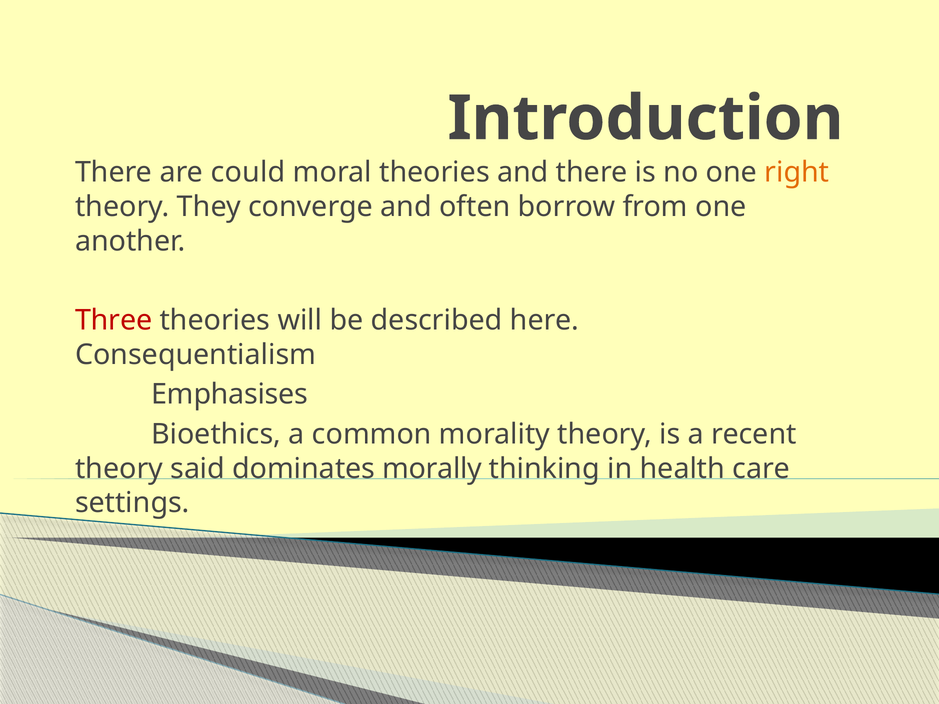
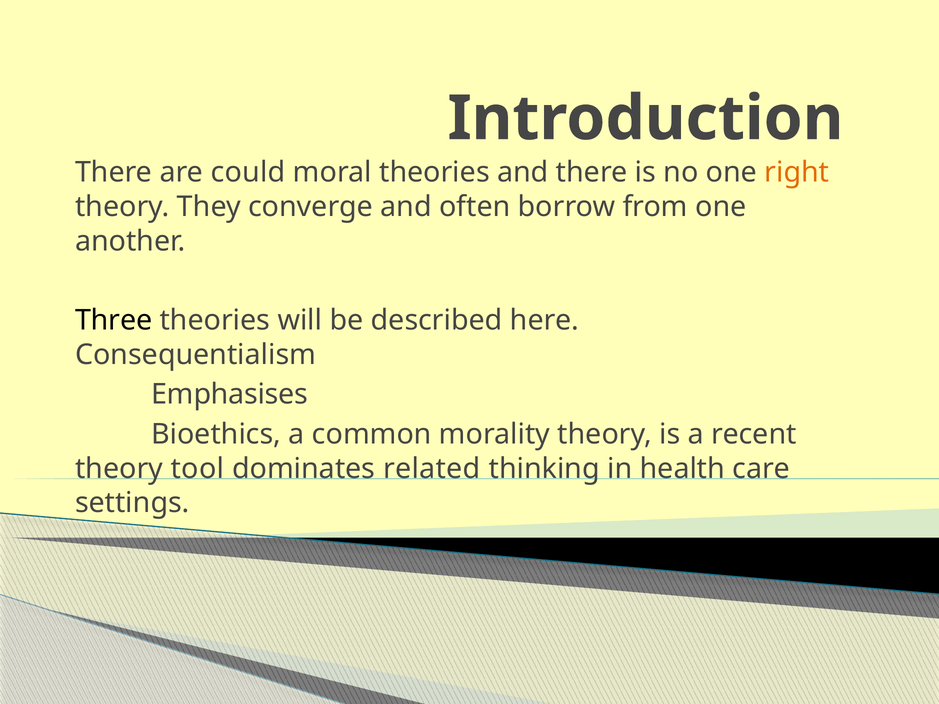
Three colour: red -> black
said: said -> tool
morally: morally -> related
